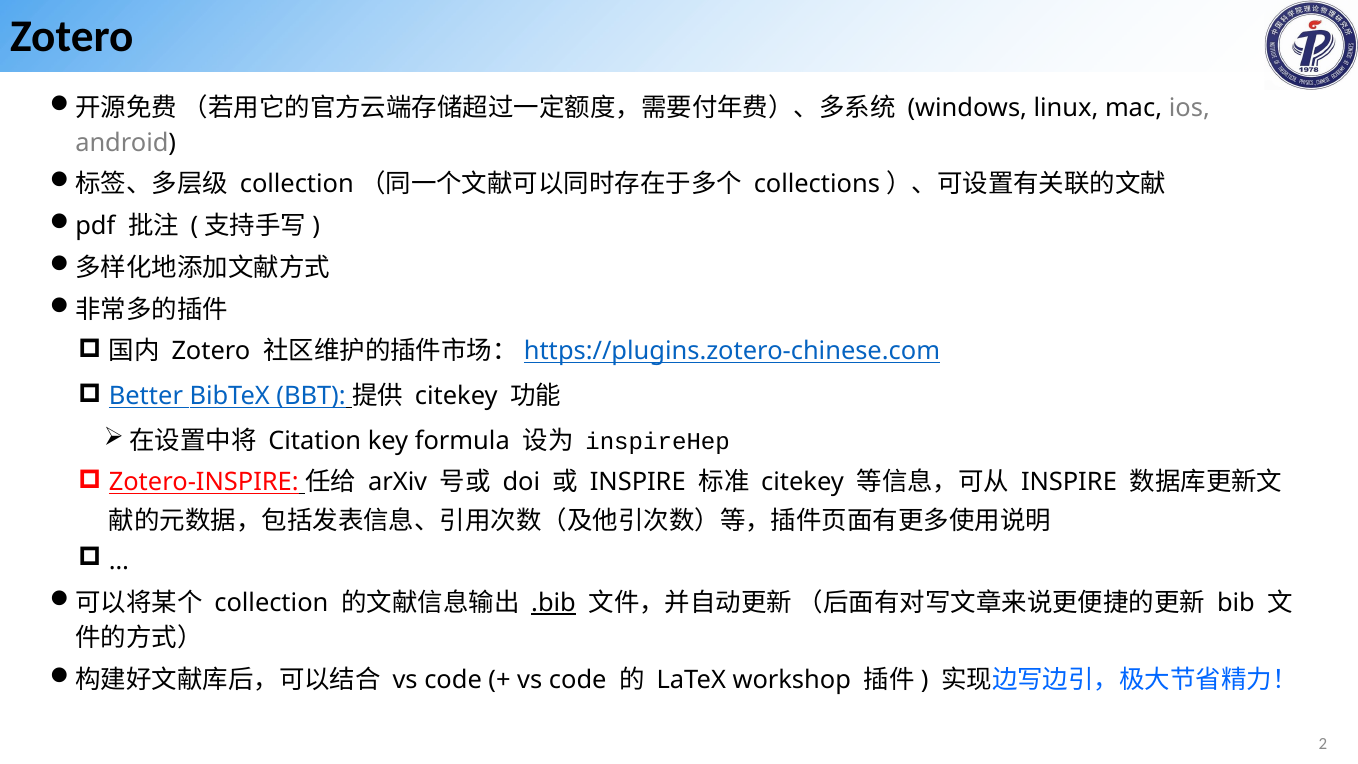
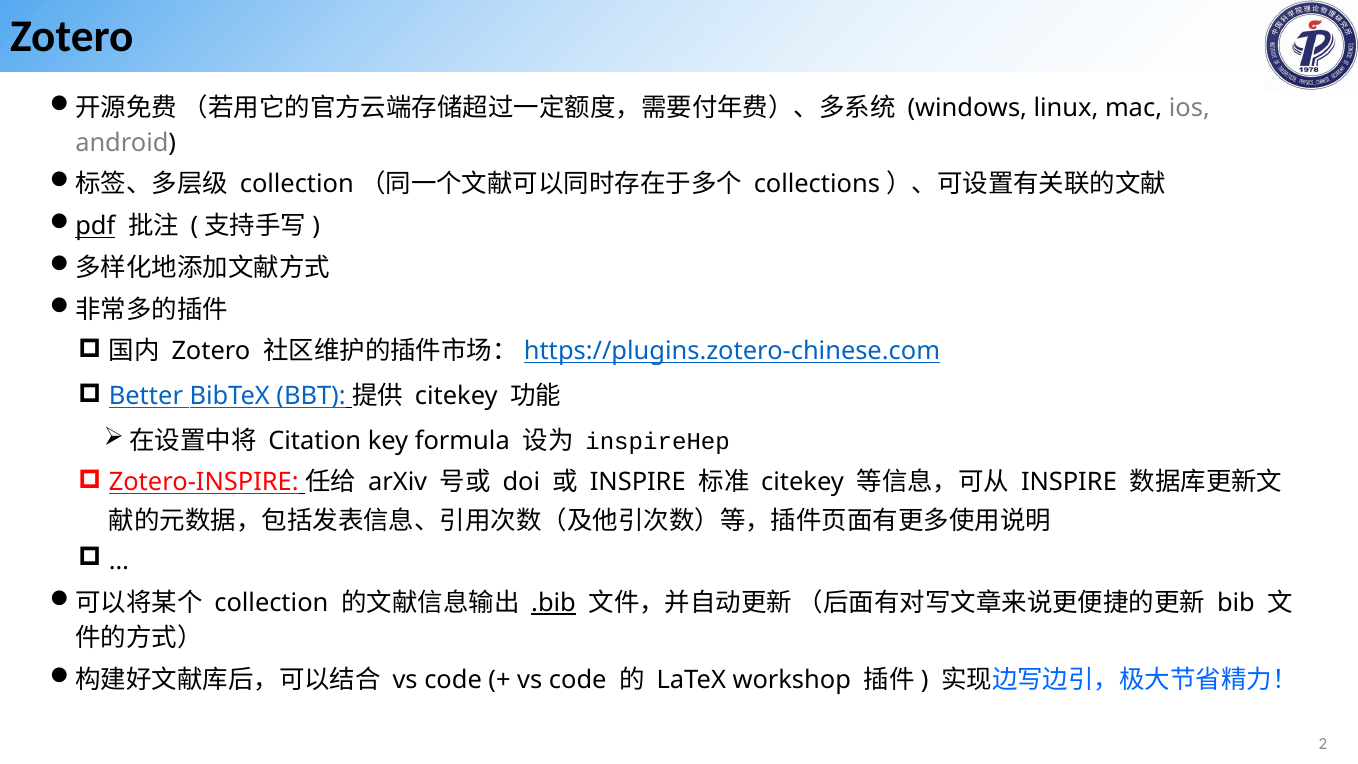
pdf underline: none -> present
